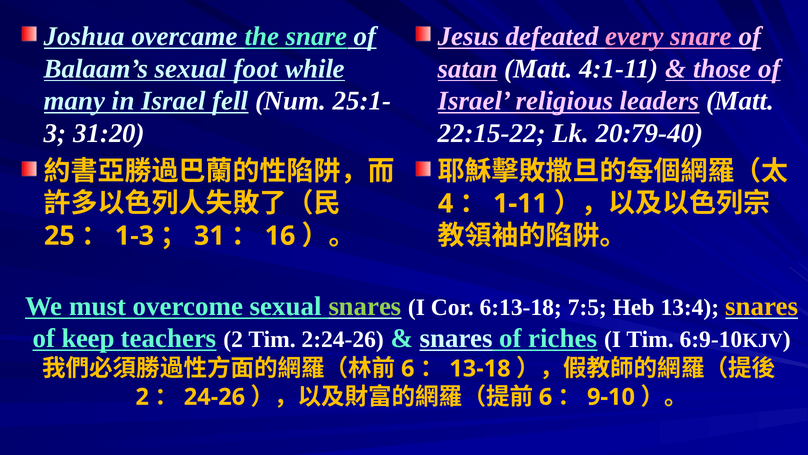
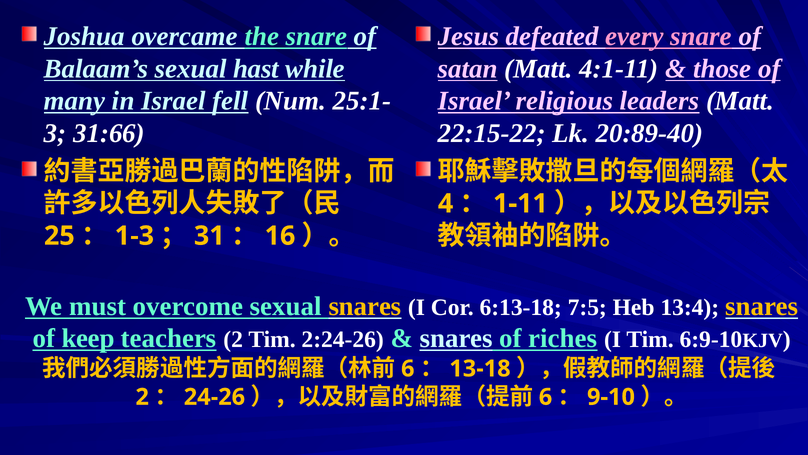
foot: foot -> hast
31:20: 31:20 -> 31:66
20:79-40: 20:79-40 -> 20:89-40
snares at (365, 306) colour: light green -> yellow
